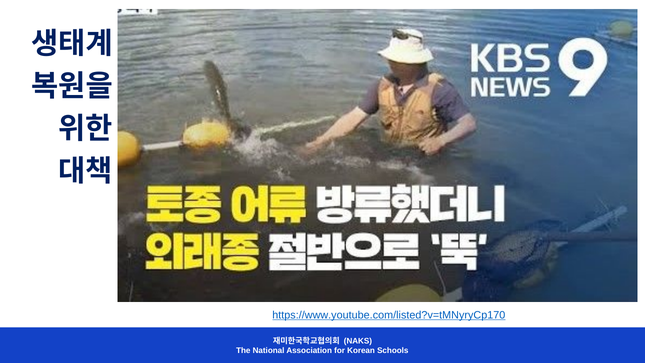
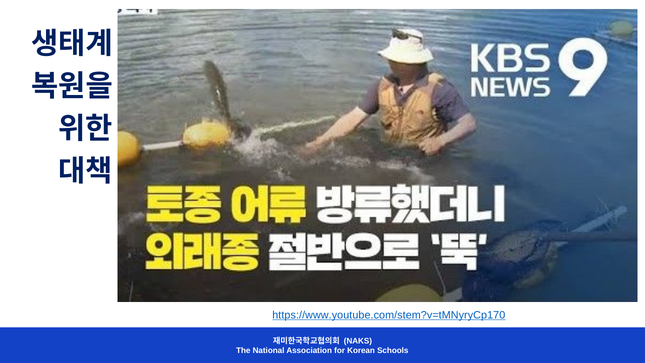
https://www.youtube.com/listed?v=tMNyryCp170: https://www.youtube.com/listed?v=tMNyryCp170 -> https://www.youtube.com/stem?v=tMNyryCp170
